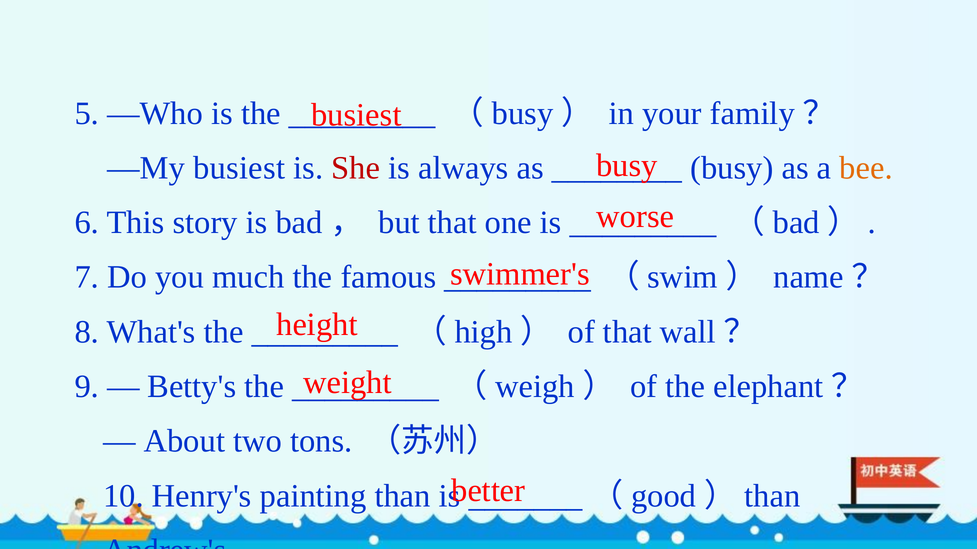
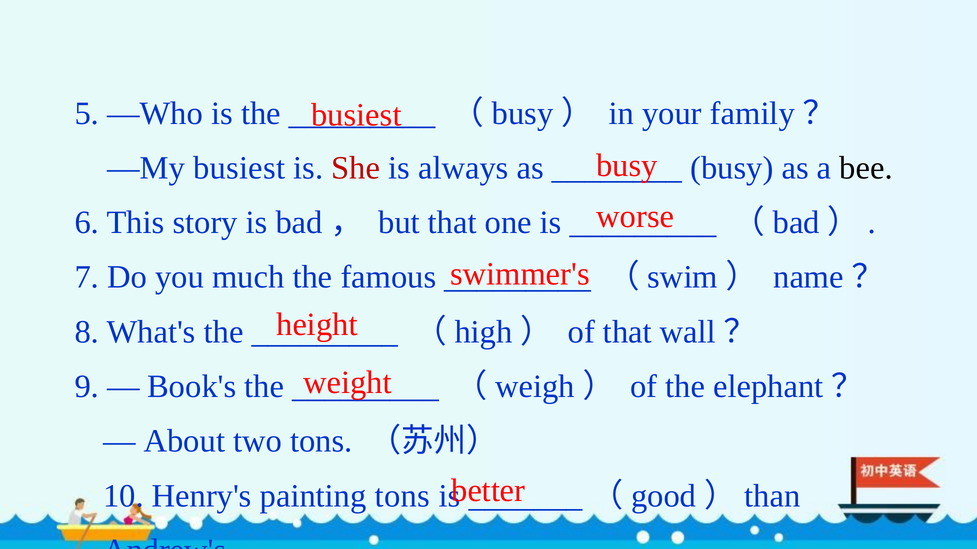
bee colour: orange -> black
Betty's: Betty's -> Book's
painting than: than -> tons
